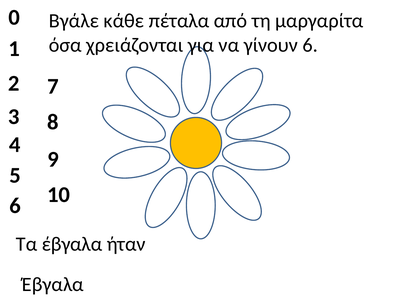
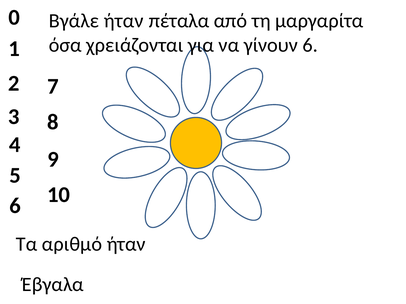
Βγάλε κάθε: κάθε -> ήταν
Τα έβγαλα: έβγαλα -> αριθμό
